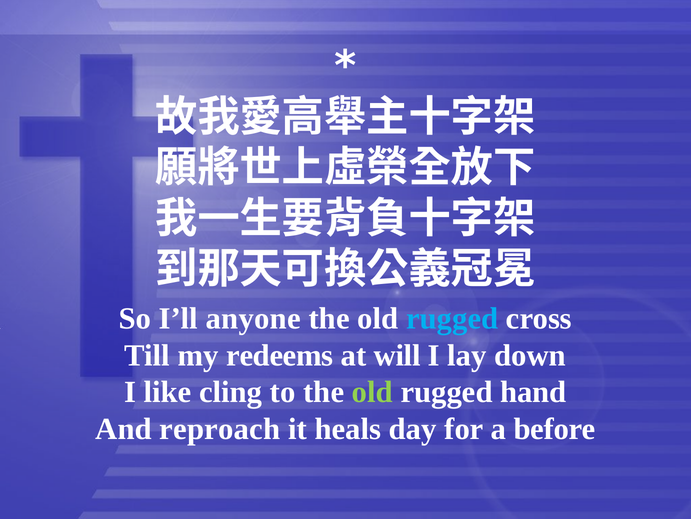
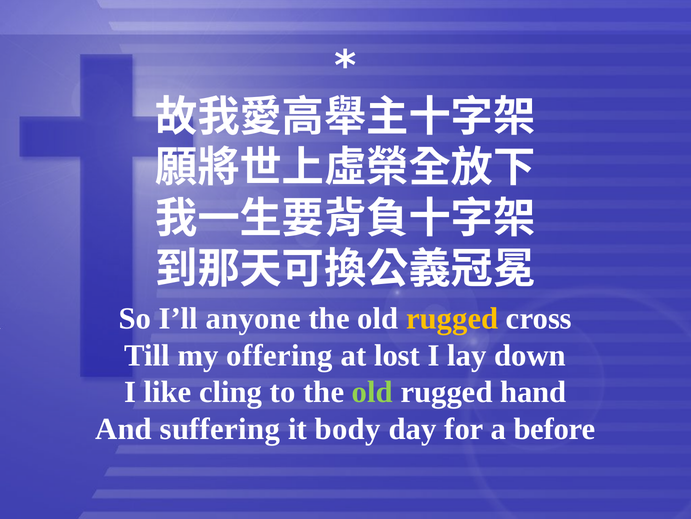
rugged at (452, 318) colour: light blue -> yellow
redeems: redeems -> offering
will: will -> lost
reproach: reproach -> suffering
heals: heals -> body
